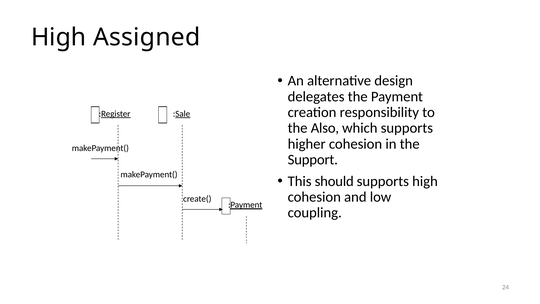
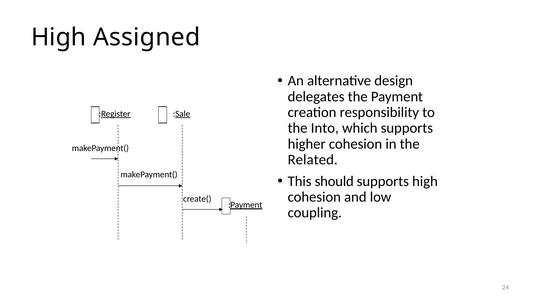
Also: Also -> Into
Support: Support -> Related
